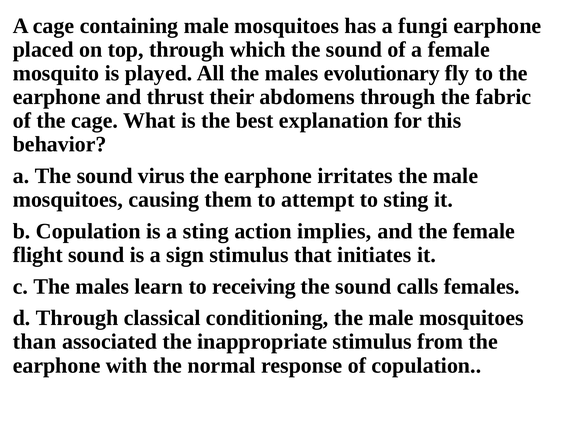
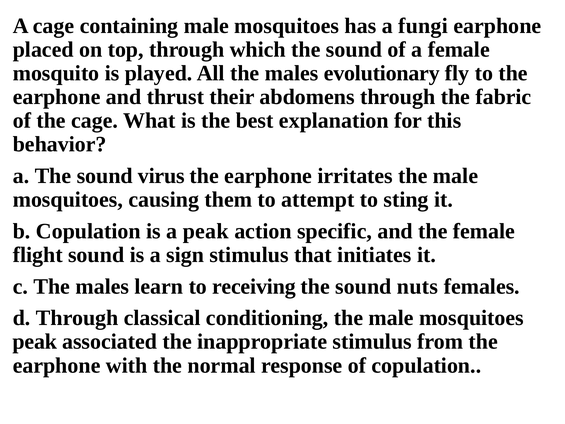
a sting: sting -> peak
implies: implies -> specific
calls: calls -> nuts
than at (35, 342): than -> peak
